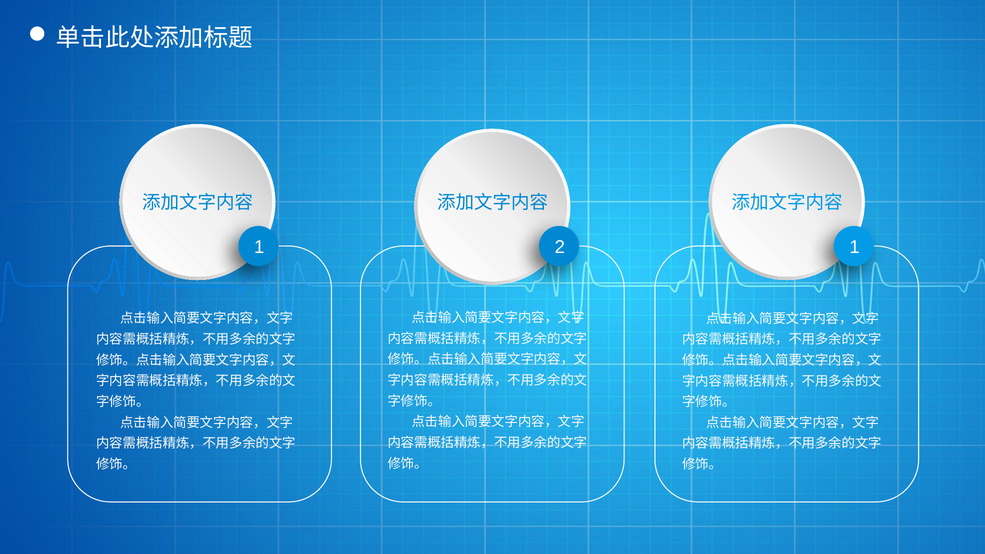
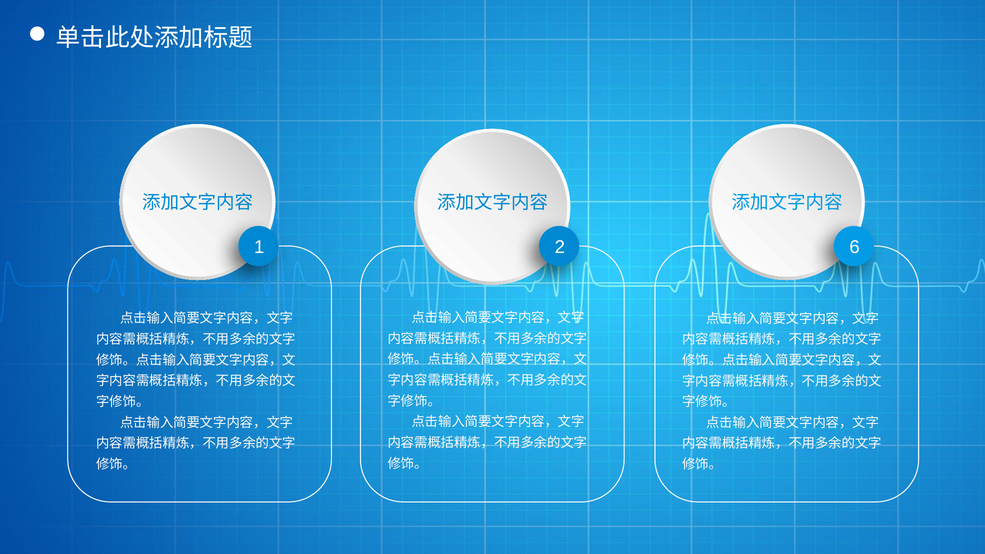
2 1: 1 -> 6
